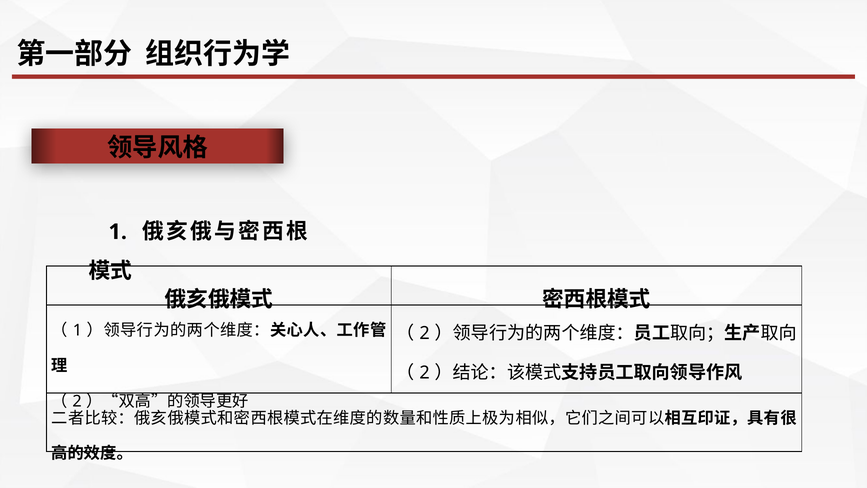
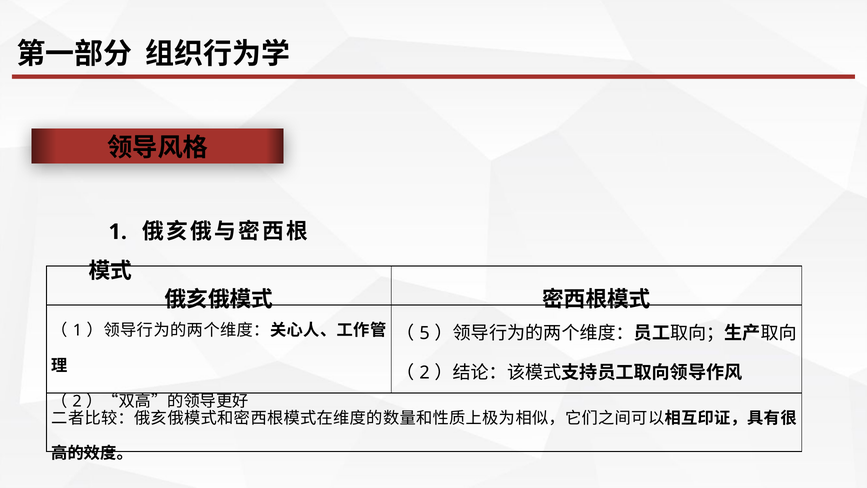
2 at (425, 333): 2 -> 5
